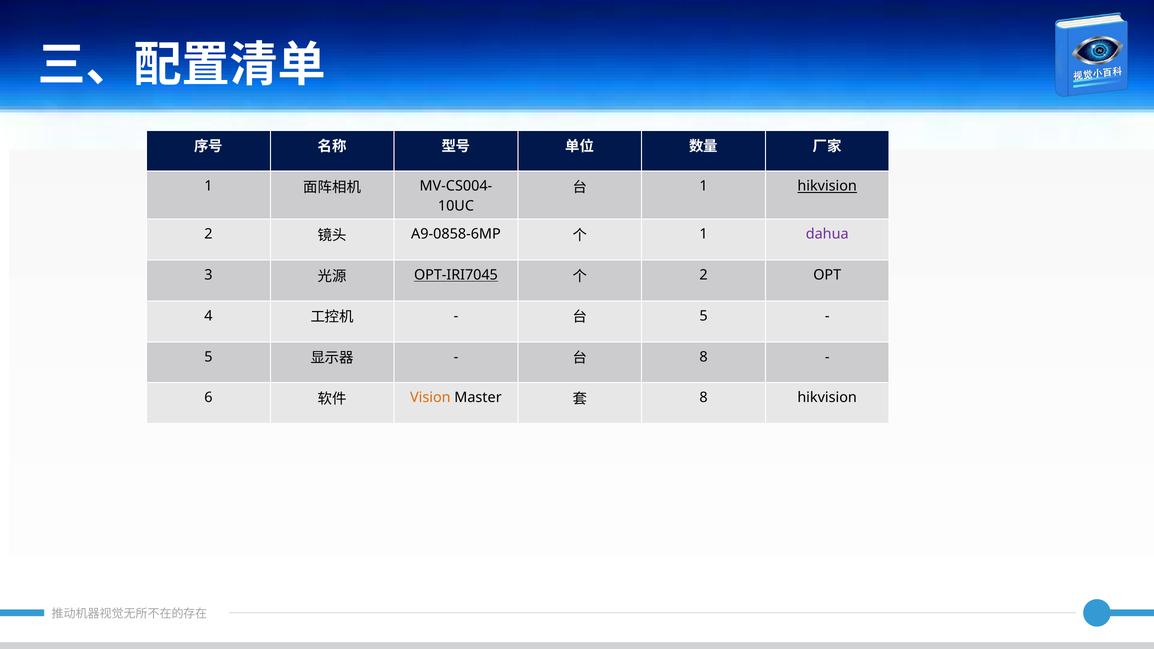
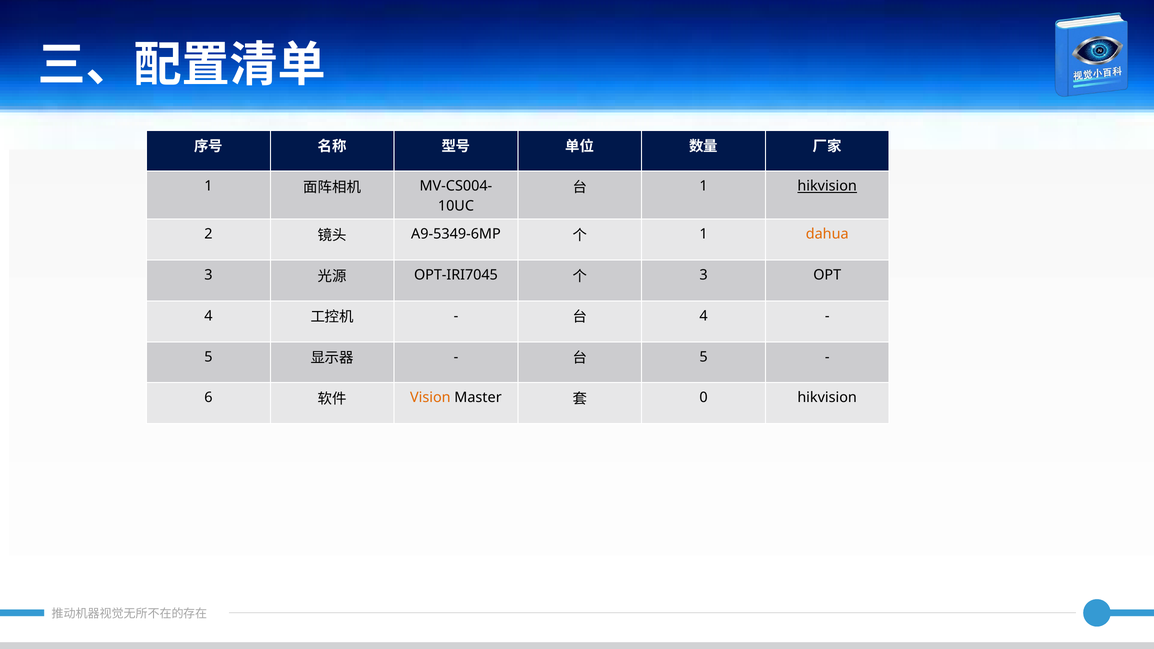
A9-0858-6MP: A9-0858-6MP -> A9-5349-6MP
dahua colour: purple -> orange
OPT-IRI7045 underline: present -> none
2 at (704, 275): 2 -> 3
5 at (704, 316): 5 -> 4
8 at (704, 357): 8 -> 5
8 at (704, 398): 8 -> 0
